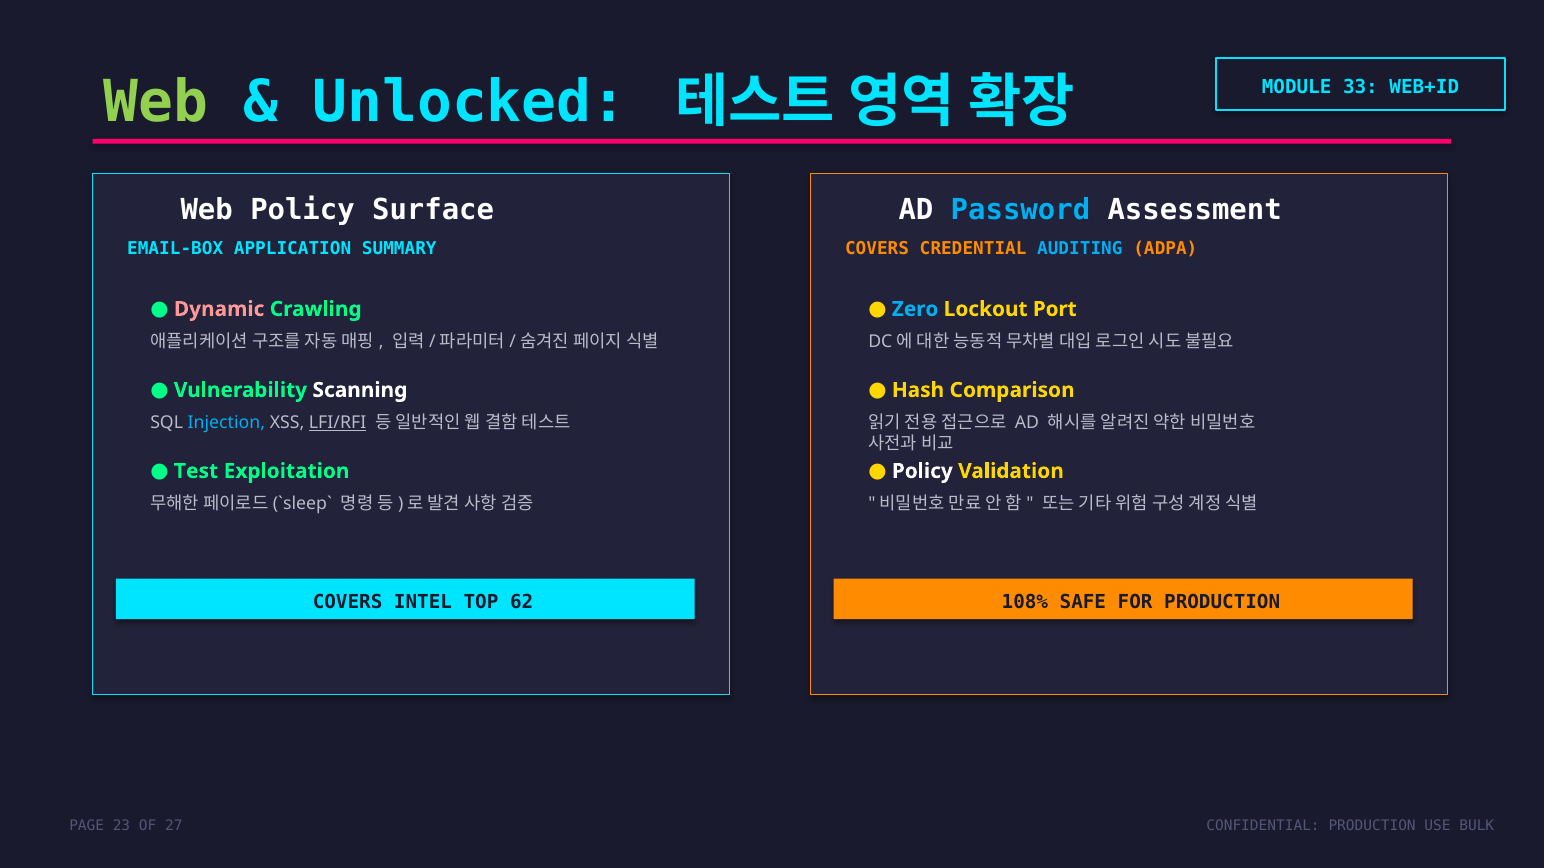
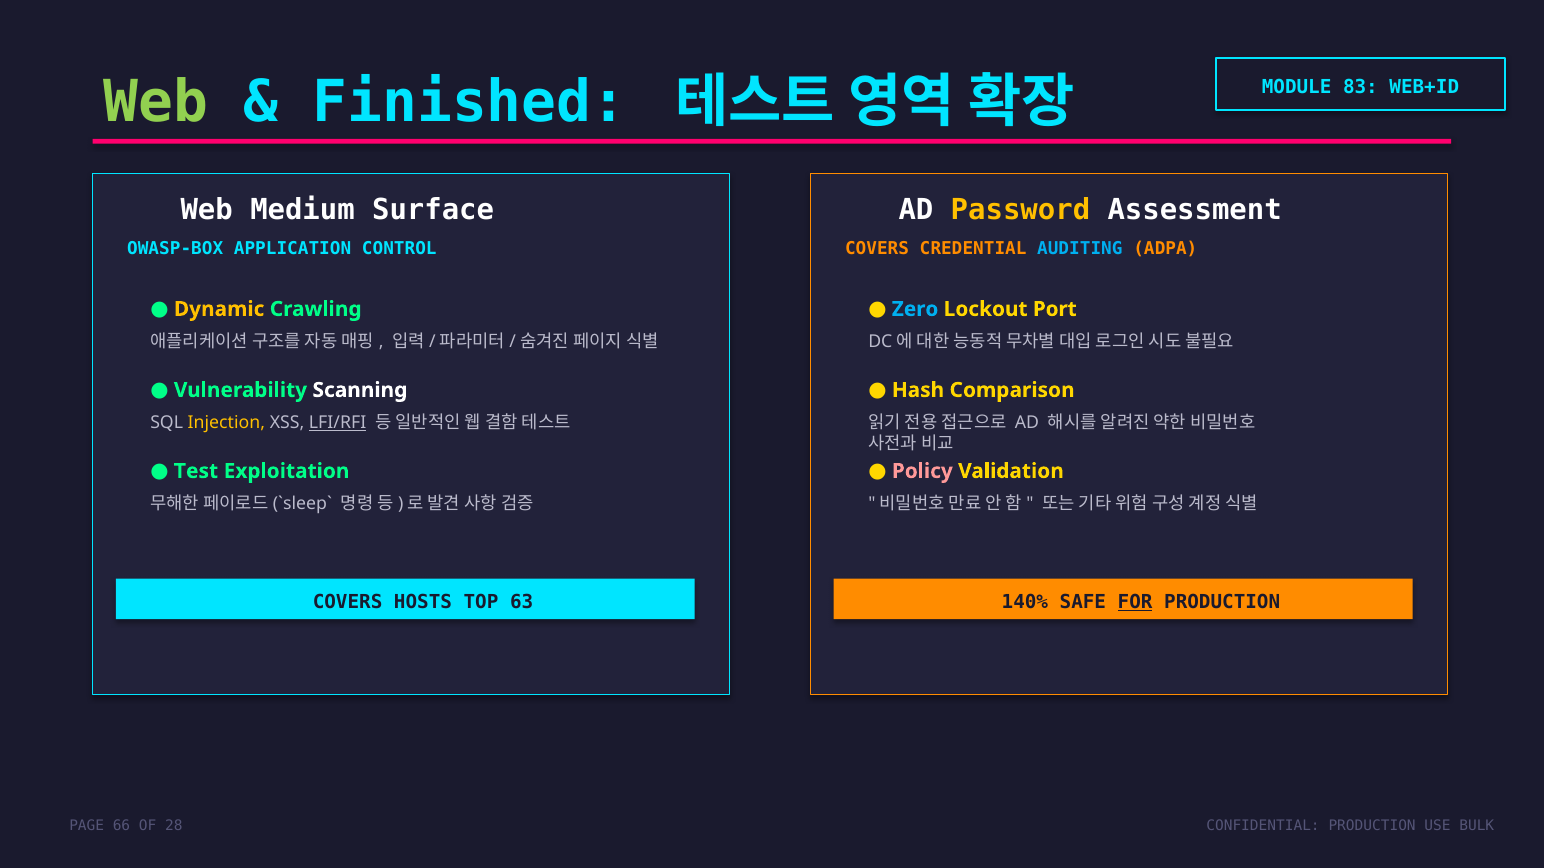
Unlocked: Unlocked -> Finished
33: 33 -> 83
Web Policy: Policy -> Medium
Password colour: light blue -> yellow
EMAIL-BOX: EMAIL-BOX -> OWASP-BOX
SUMMARY: SUMMARY -> CONTROL
Dynamic colour: pink -> yellow
Injection colour: light blue -> yellow
Policy at (922, 471) colour: white -> pink
INTEL: INTEL -> HOSTS
62: 62 -> 63
108%: 108% -> 140%
FOR underline: none -> present
23: 23 -> 66
27: 27 -> 28
